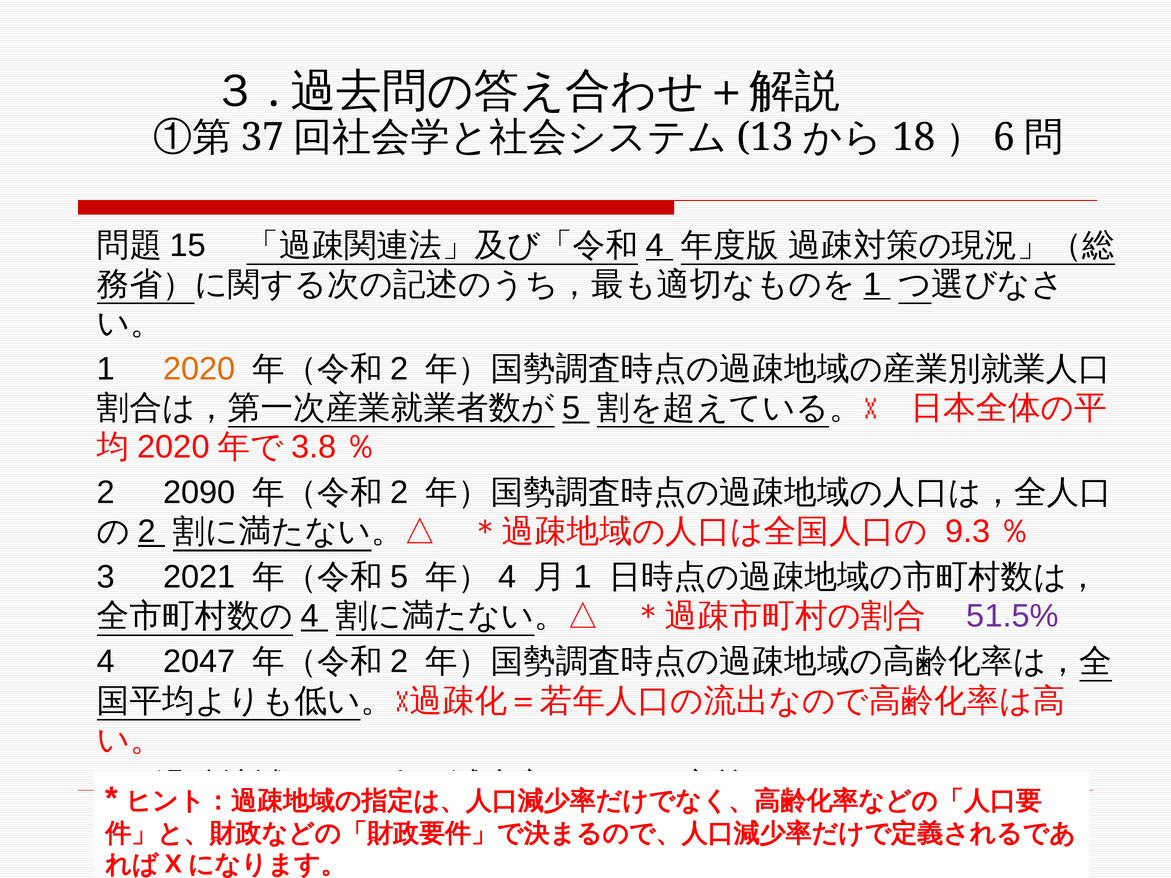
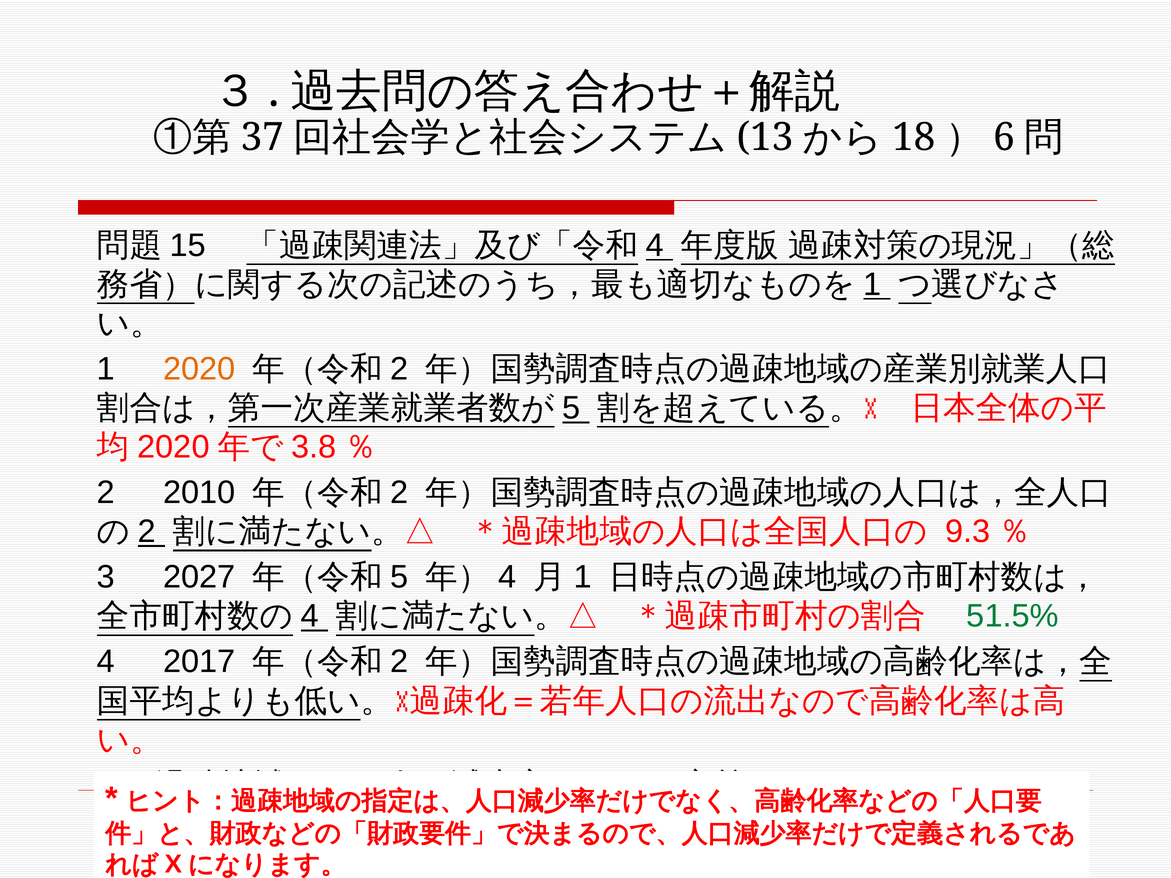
2090: 2090 -> 2010
2021: 2021 -> 2027
51.5% colour: purple -> green
2047: 2047 -> 2017
